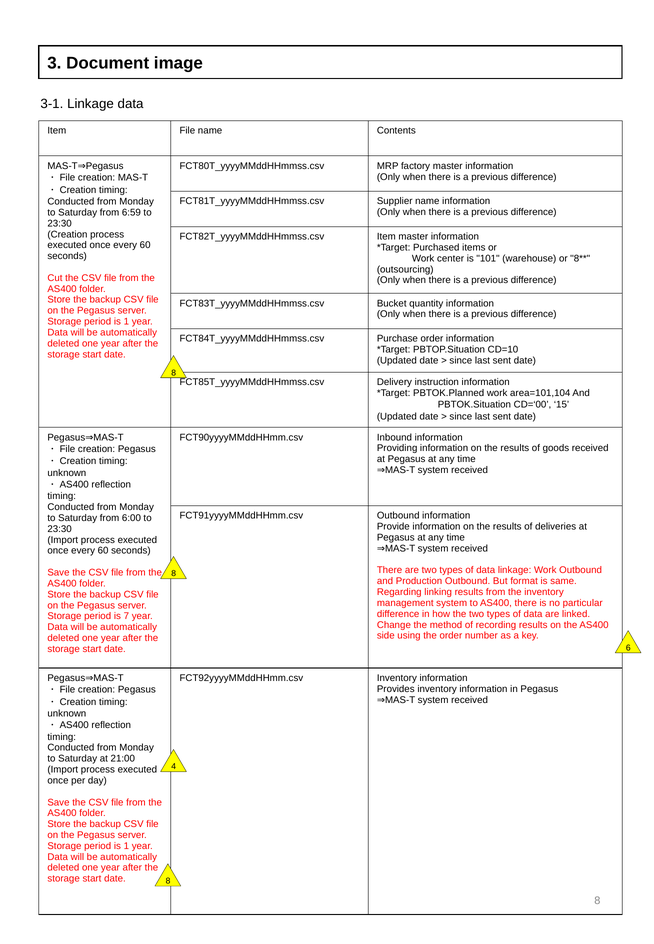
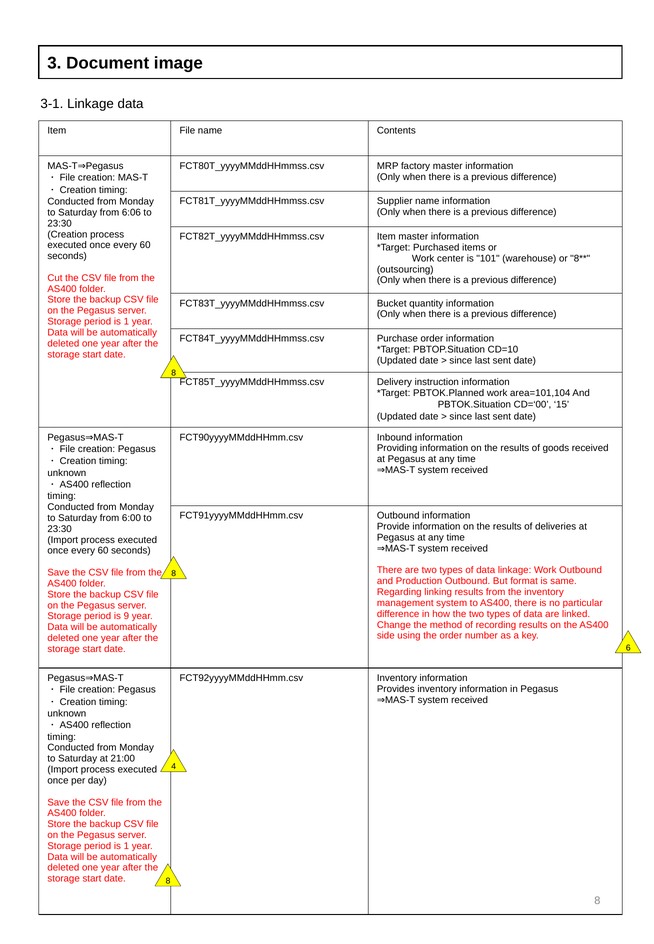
6:59: 6:59 -> 6:06
7: 7 -> 9
